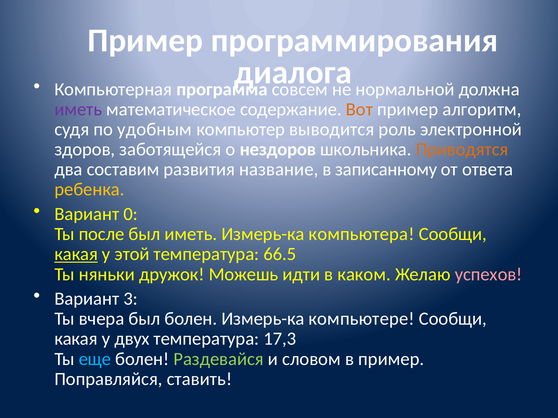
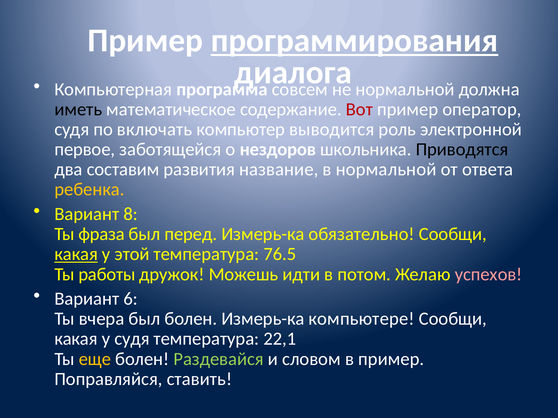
программирования underline: none -> present
иметь at (78, 109) colour: purple -> black
Вот colour: orange -> red
алгоритм: алгоритм -> оператор
удобным: удобным -> включать
здоров: здоров -> первое
Приводятся colour: orange -> black
в записанному: записанному -> нормальной
0: 0 -> 8
после: после -> фраза
был иметь: иметь -> перед
компьютера: компьютера -> обязательно
66.5: 66.5 -> 76.5
няньки: няньки -> работы
каком: каком -> потом
3: 3 -> 6
у двух: двух -> судя
17,3: 17,3 -> 22,1
еще colour: light blue -> yellow
